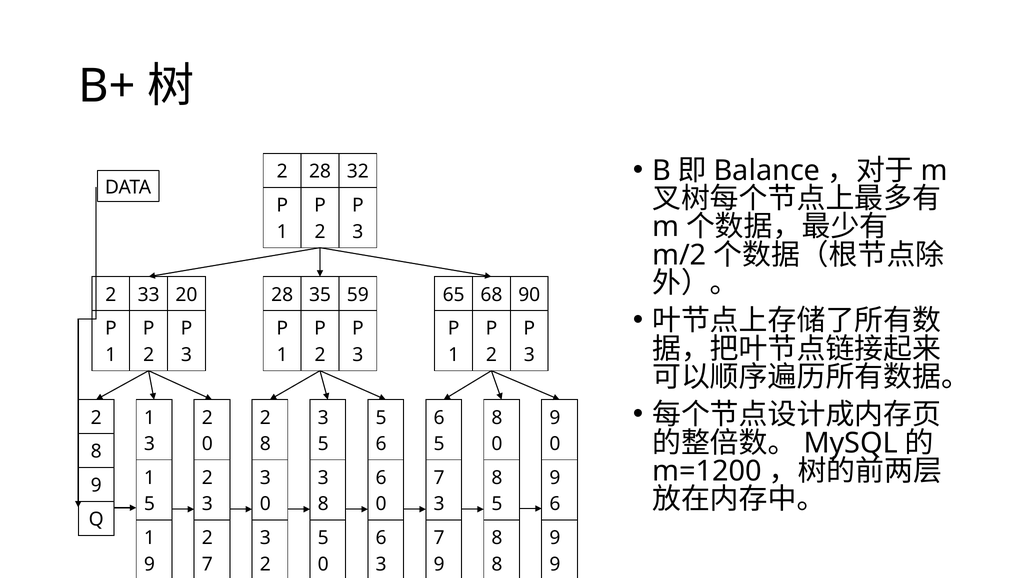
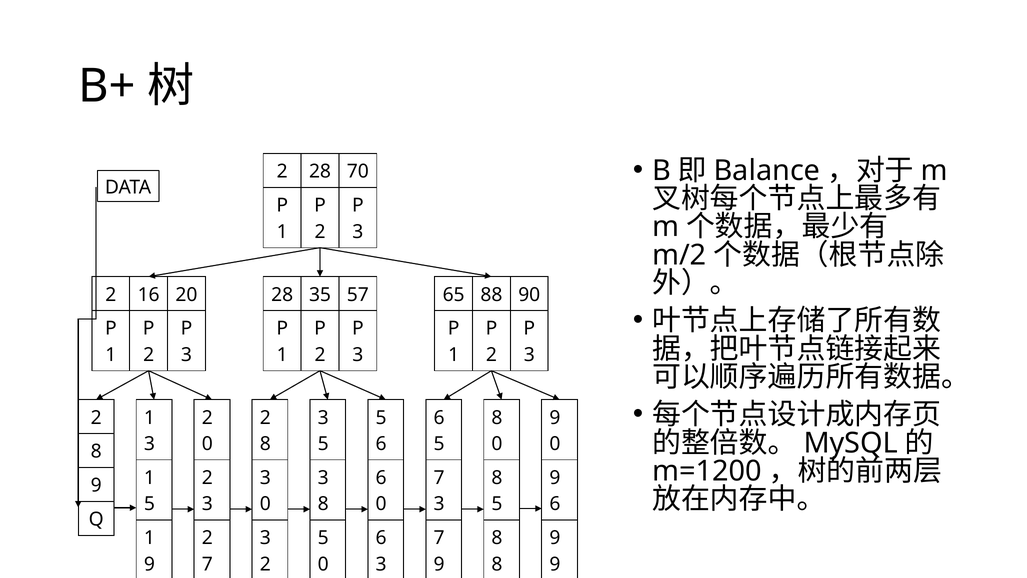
32: 32 -> 70
33: 33 -> 16
59: 59 -> 57
68: 68 -> 88
